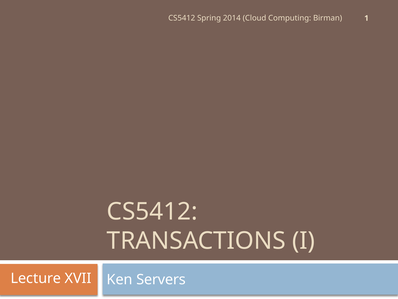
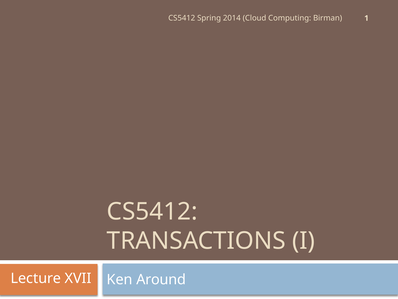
Servers: Servers -> Around
